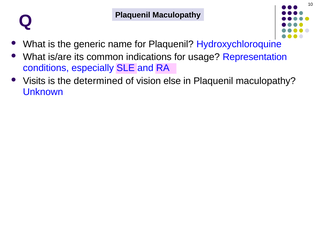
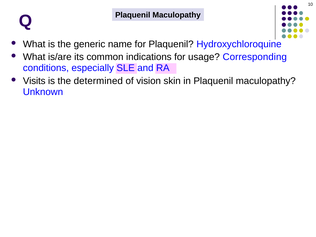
Representation: Representation -> Corresponding
else: else -> skin
